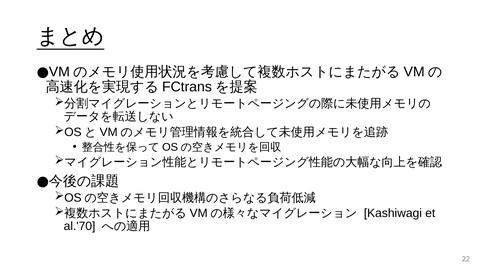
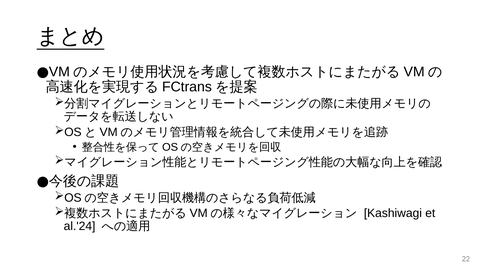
al.'70: al.'70 -> al.'24
